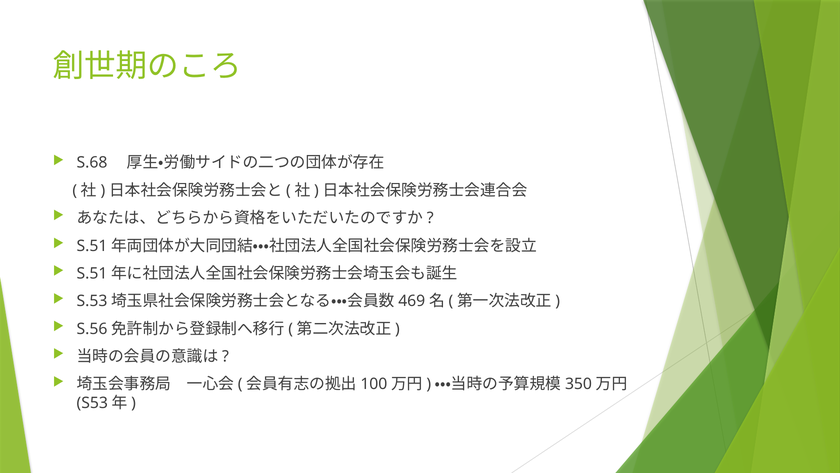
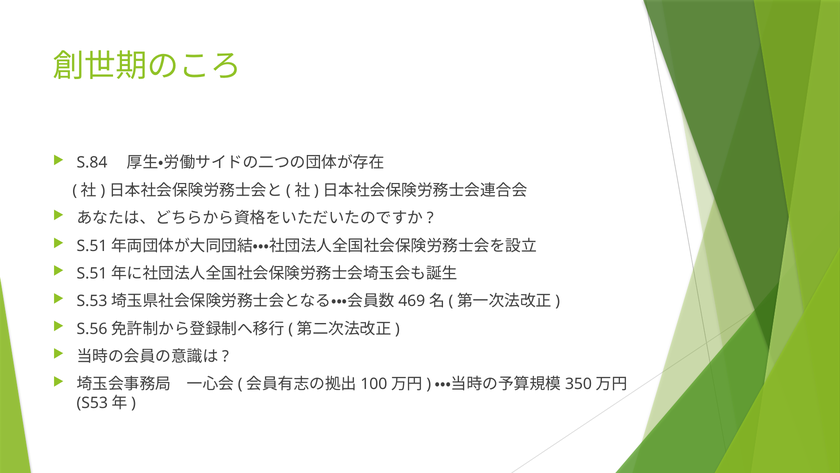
S.68: S.68 -> S.84
